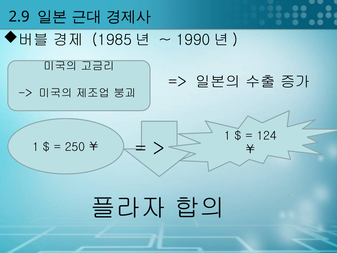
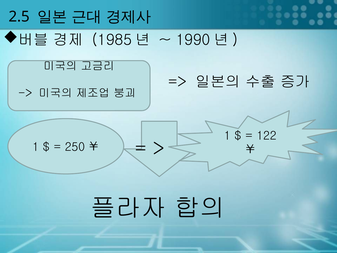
2.9: 2.9 -> 2.5
124: 124 -> 122
